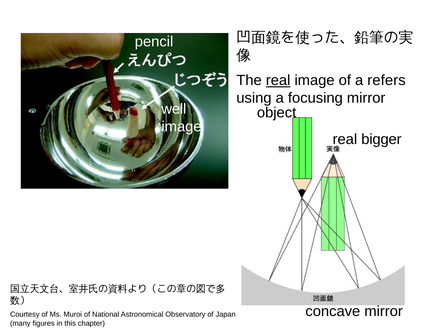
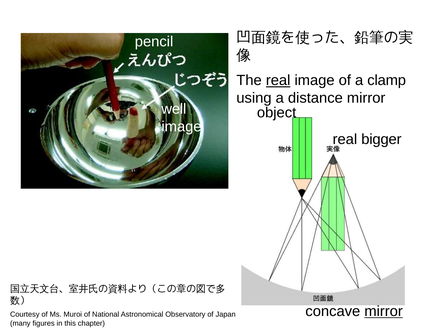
refers: refers -> clamp
focusing: focusing -> distance
mirror at (384, 312) underline: none -> present
